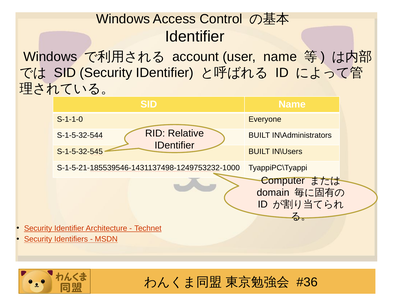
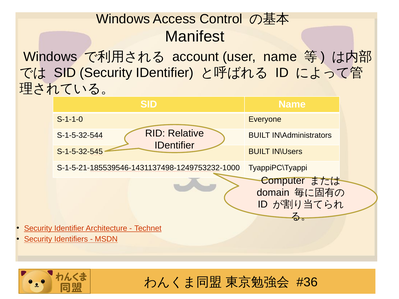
Identifier at (195, 36): Identifier -> Manifest
